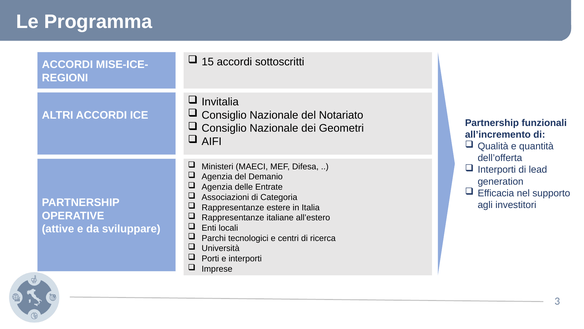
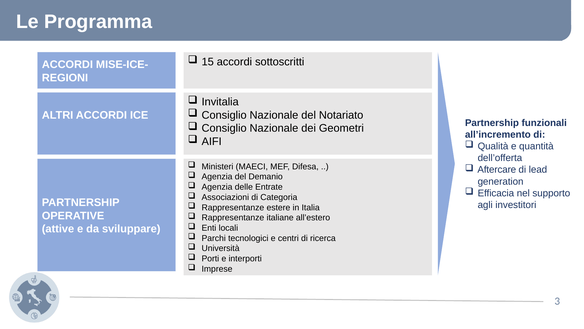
Interporti at (497, 170): Interporti -> Aftercare
